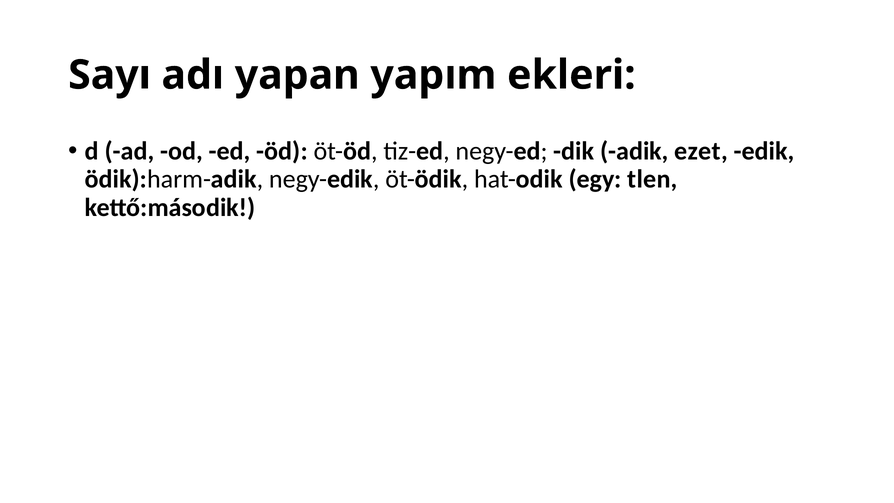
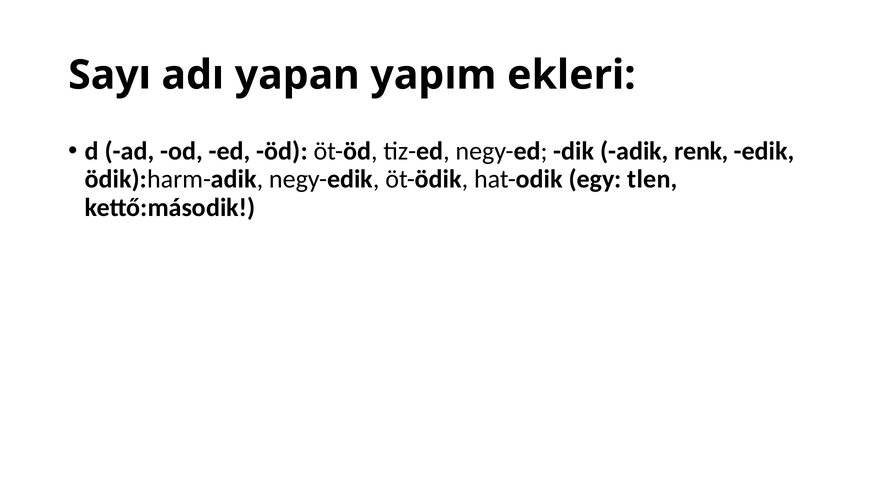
ezet: ezet -> renk
